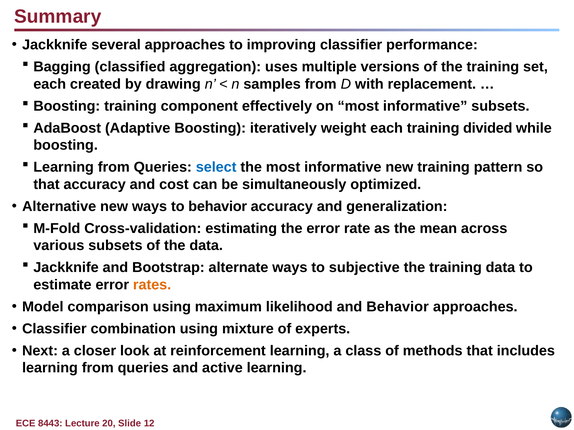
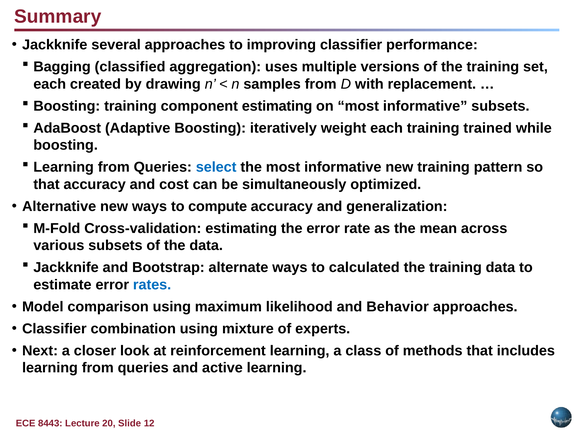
component effectively: effectively -> estimating
divided: divided -> trained
to behavior: behavior -> compute
subjective: subjective -> calculated
rates colour: orange -> blue
